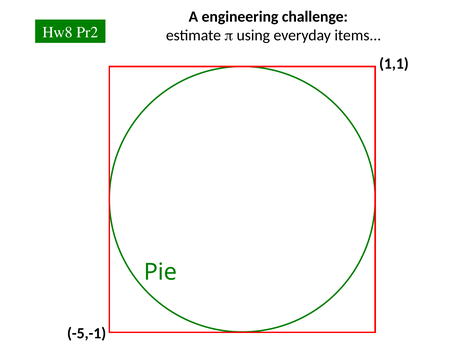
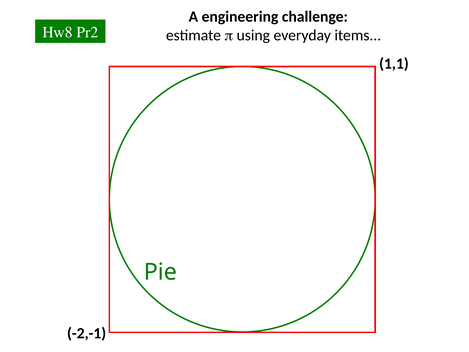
-5,-1: -5,-1 -> -2,-1
